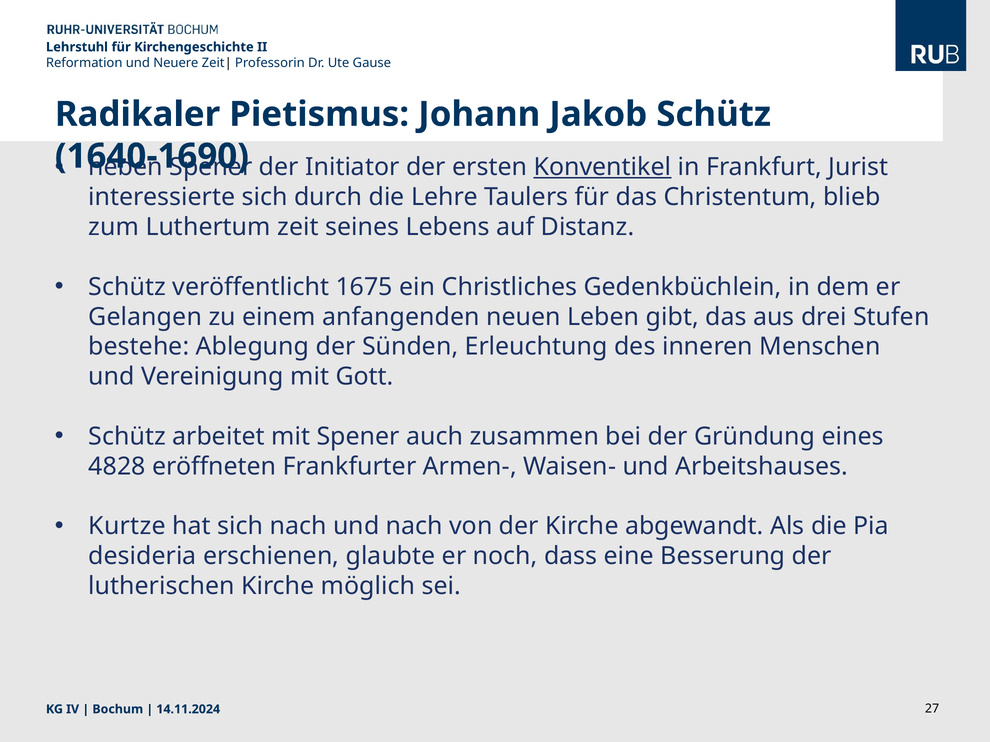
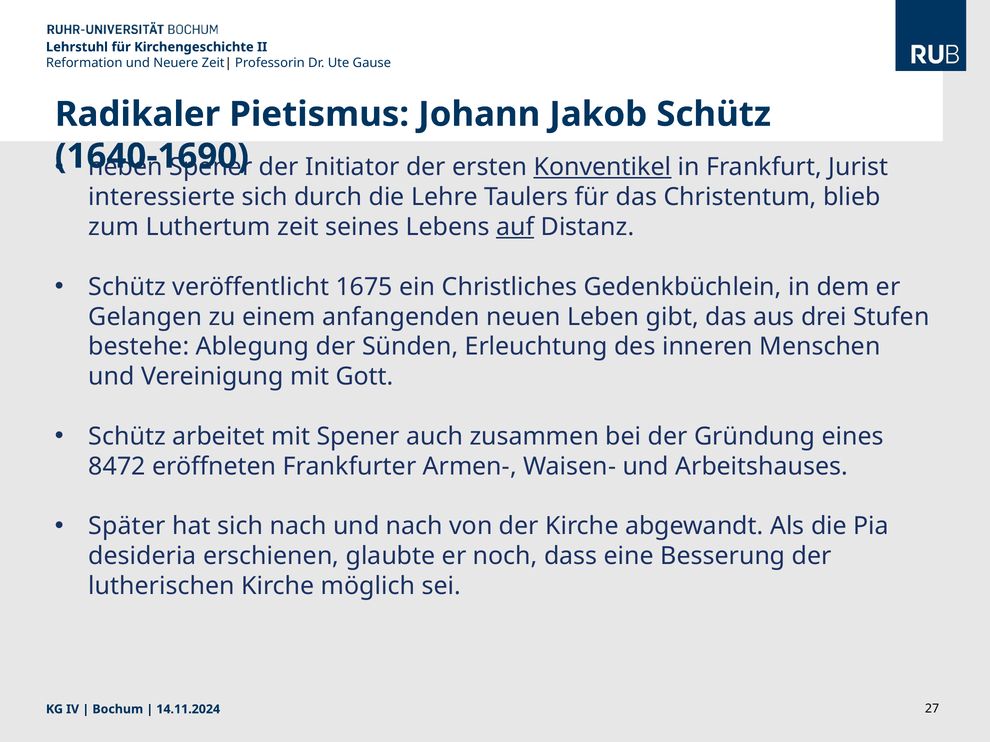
auf underline: none -> present
4828: 4828 -> 8472
Kurtze: Kurtze -> Später
